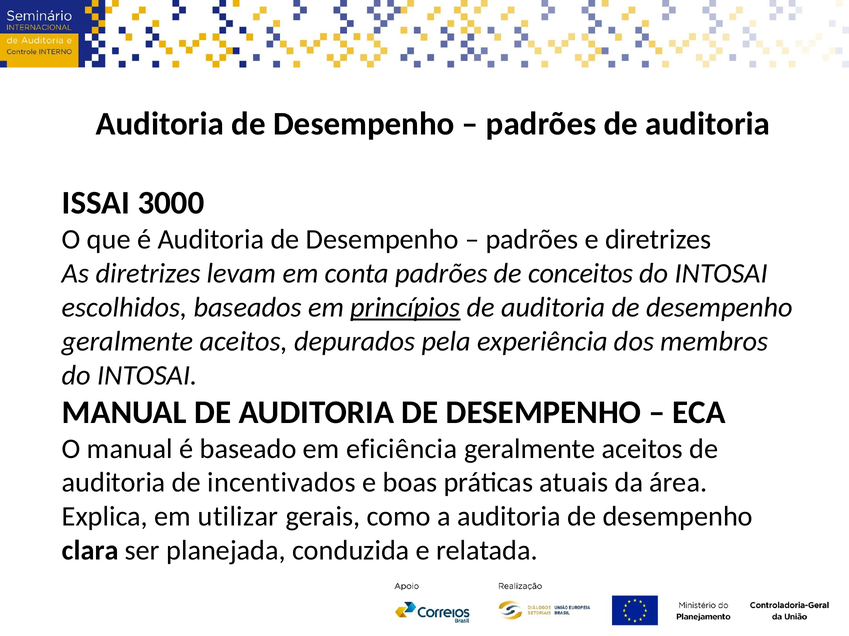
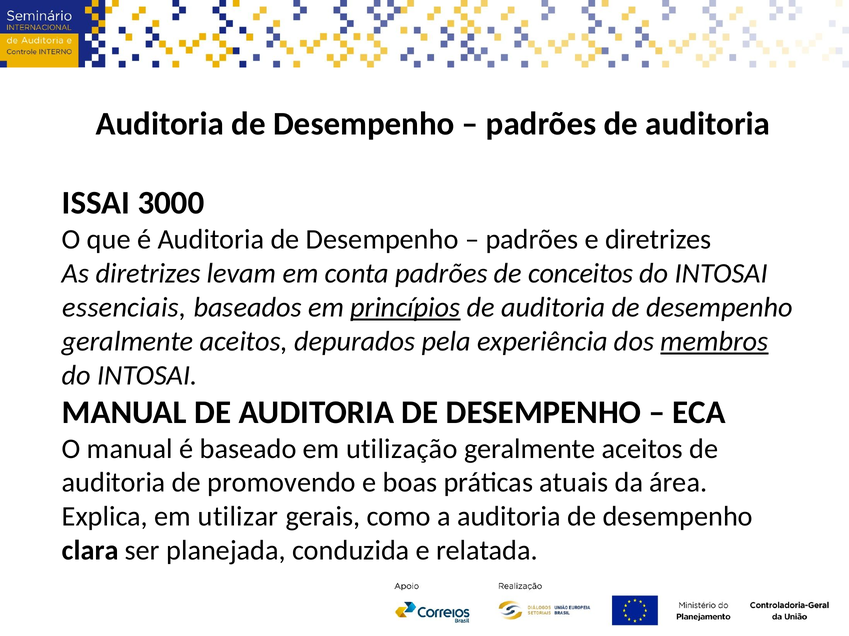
escolhidos: escolhidos -> essenciais
membros underline: none -> present
eficiência: eficiência -> utilização
incentivados: incentivados -> promovendo
